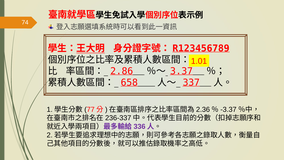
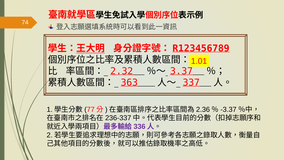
2.86: 2.86 -> 2.32
658: 658 -> 363
